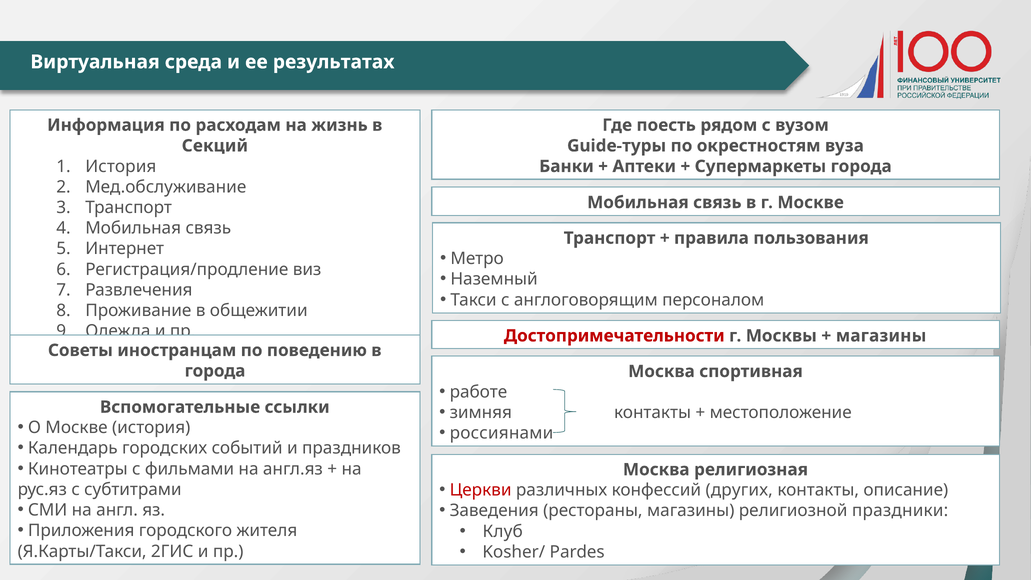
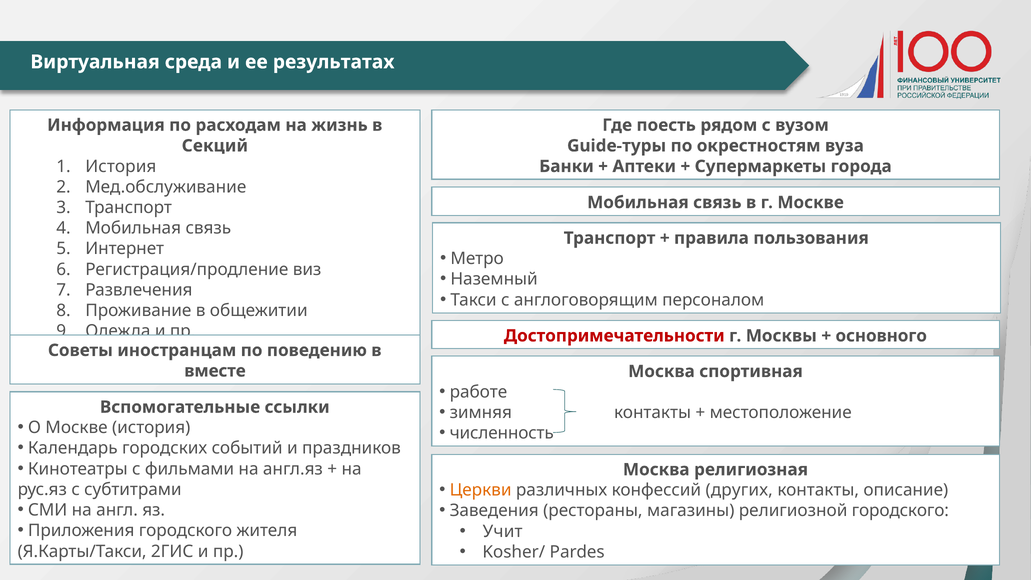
магазины at (881, 336): магазины -> основного
города at (215, 371): города -> вместе
россиянами: россиянами -> численность
Церкви colour: red -> orange
религиозной праздники: праздники -> городского
Клуб: Клуб -> Учит
